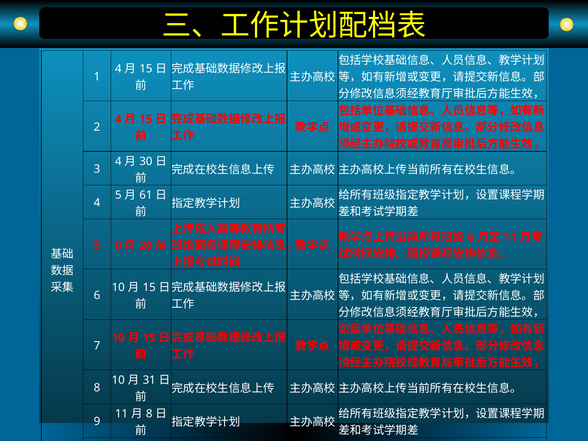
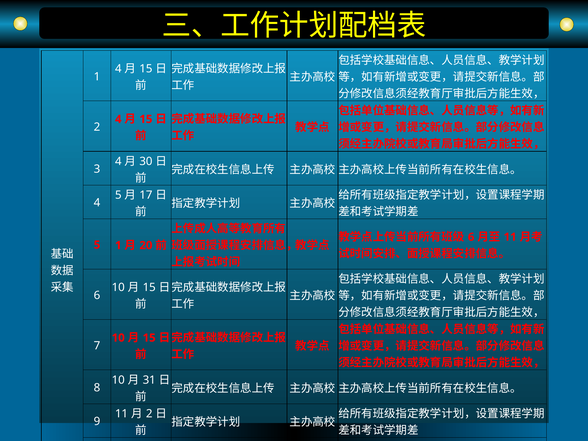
61: 61 -> 17
5 0: 0 -> 1
8 at (149, 414): 8 -> 2
